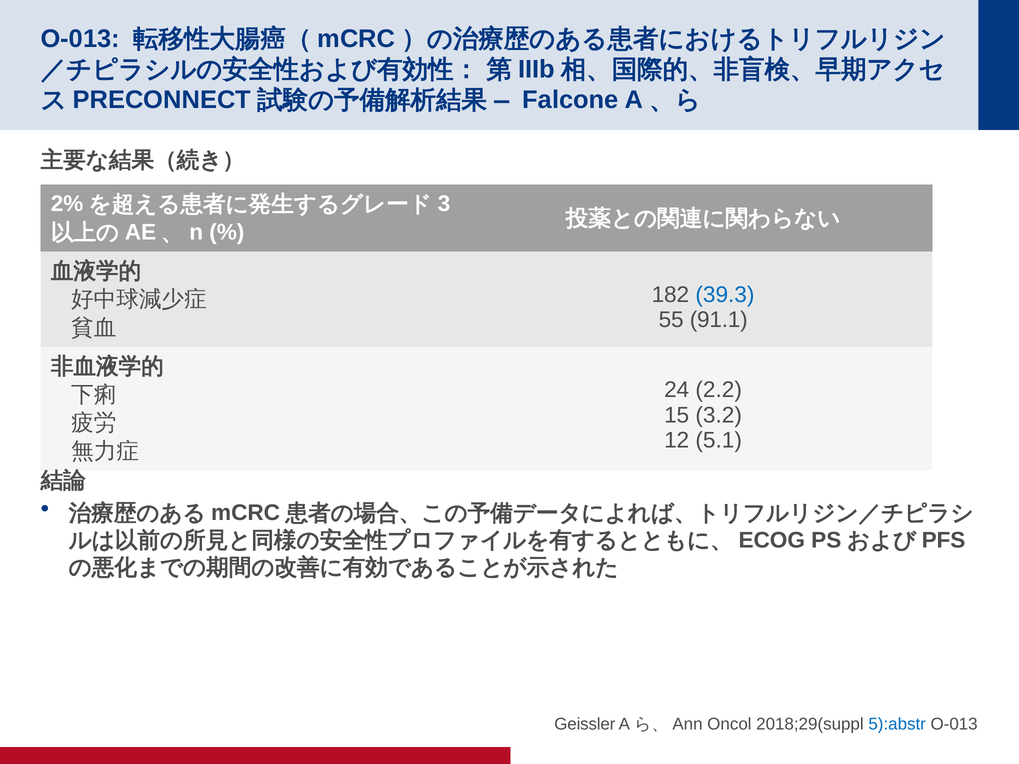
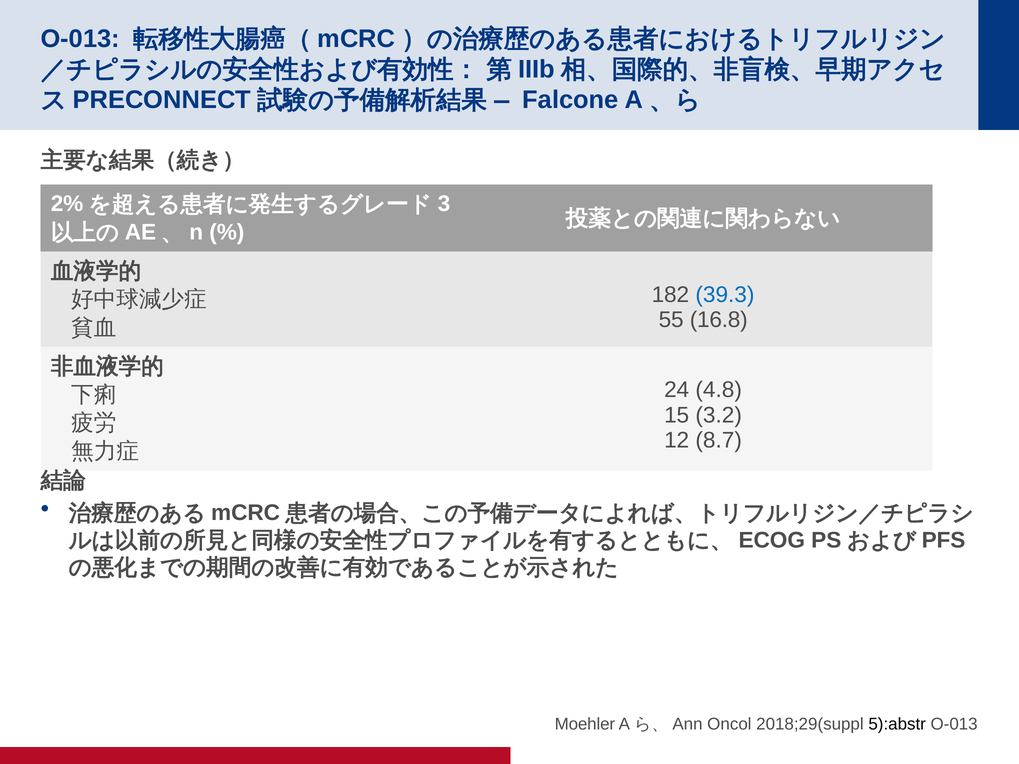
91.1: 91.1 -> 16.8
2.2: 2.2 -> 4.8
5.1: 5.1 -> 8.7
Geissler: Geissler -> Moehler
5):abstr colour: blue -> black
